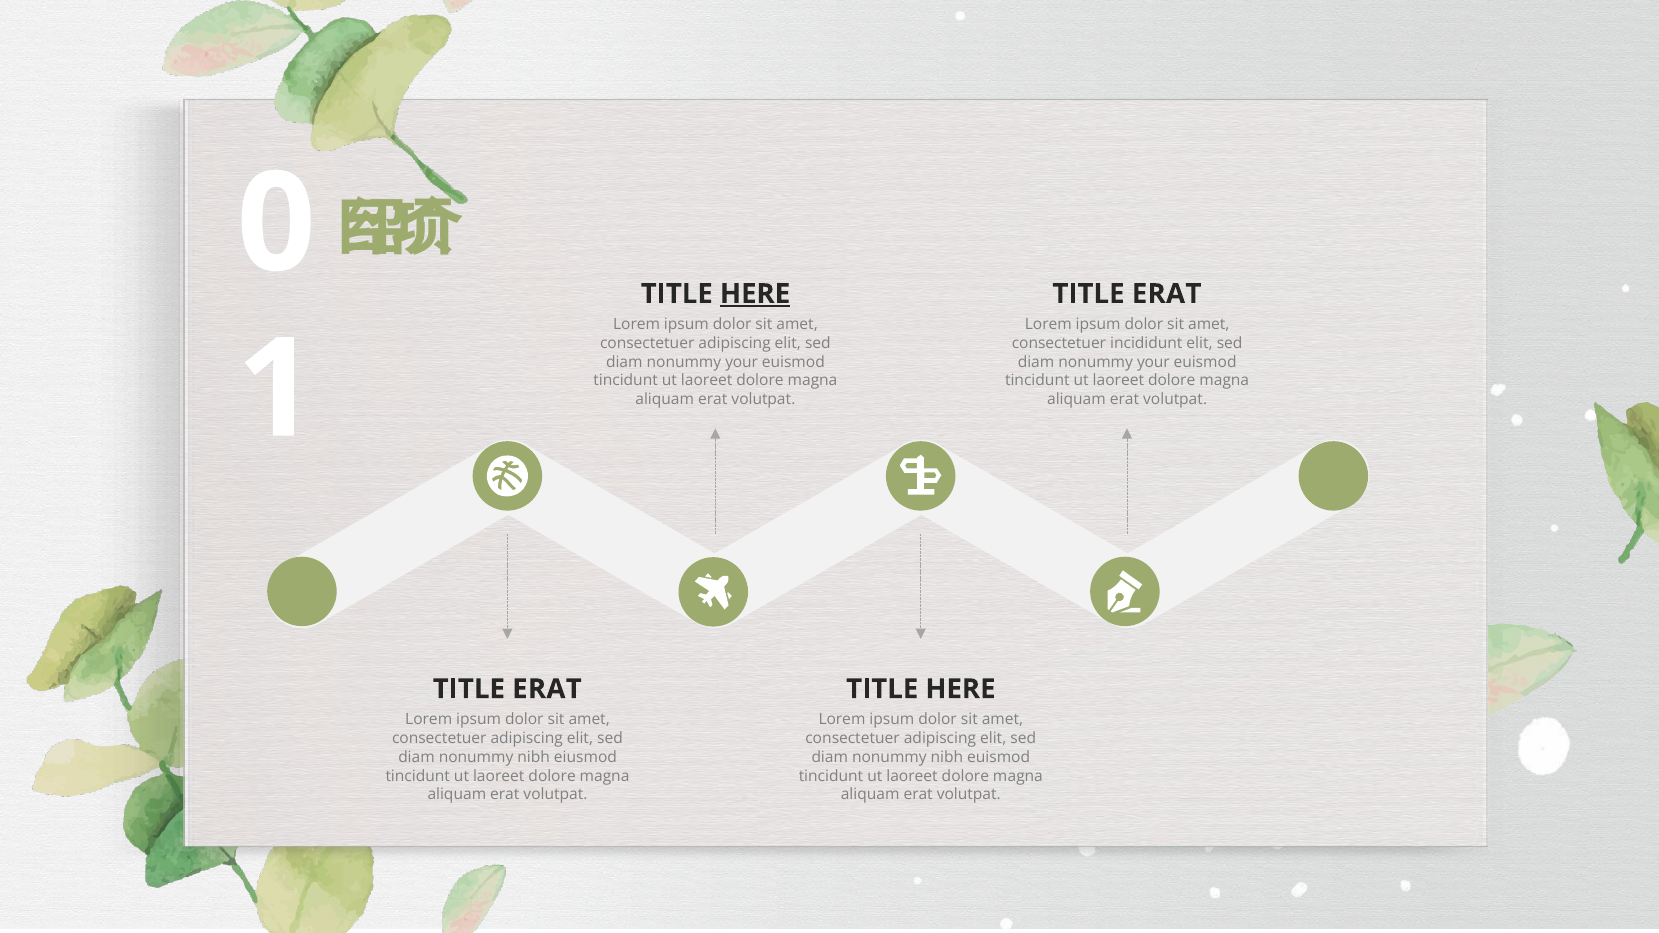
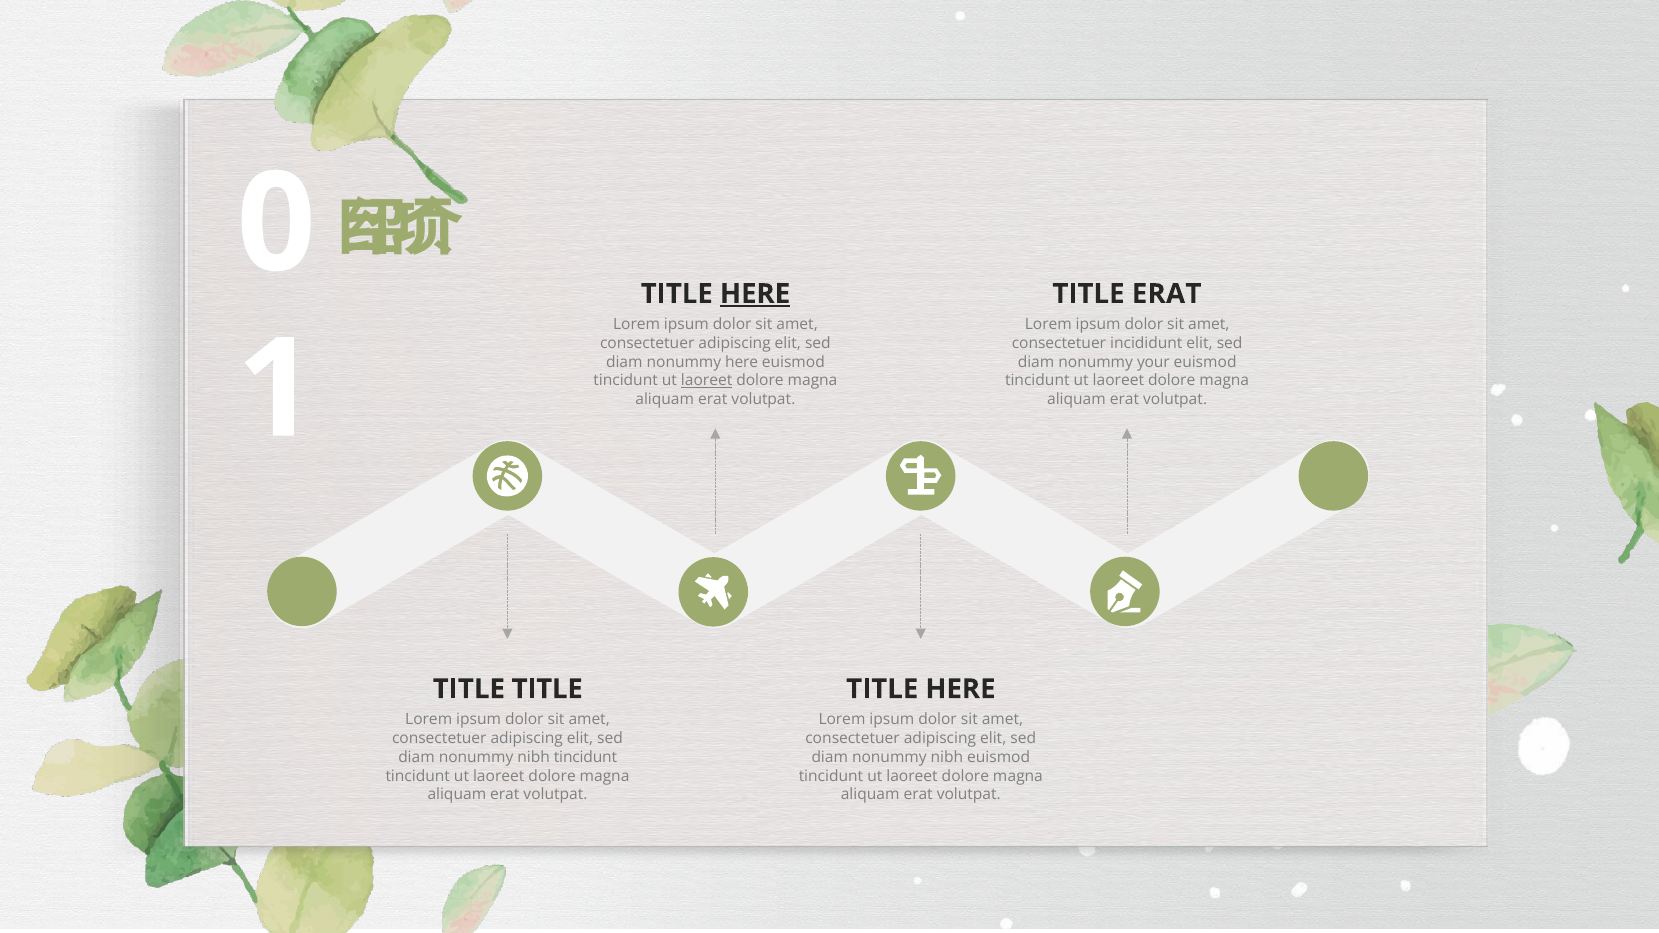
your at (742, 362): your -> here
laoreet at (707, 381) underline: none -> present
ERAT at (547, 689): ERAT -> TITLE
nibh eiusmod: eiusmod -> tincidunt
